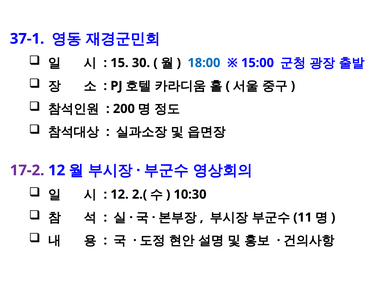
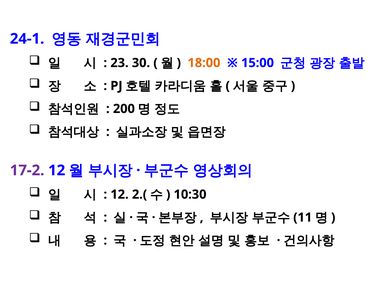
37-1: 37-1 -> 24-1
15: 15 -> 23
18:00 colour: blue -> orange
